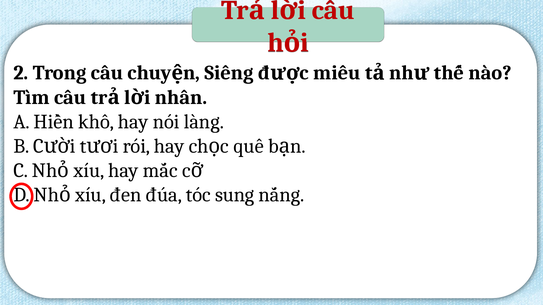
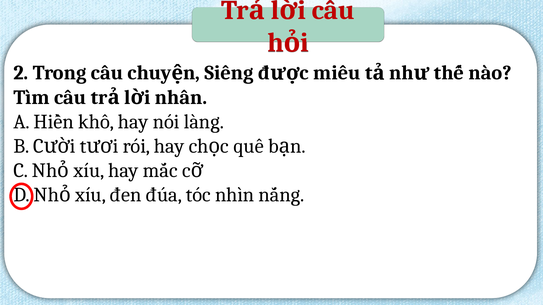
sung: sung -> nhìn
